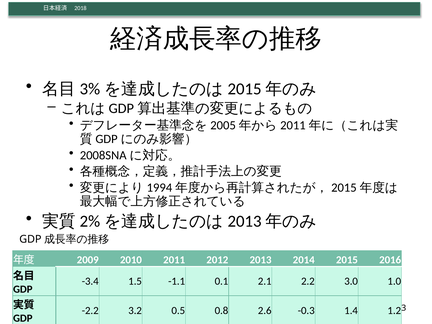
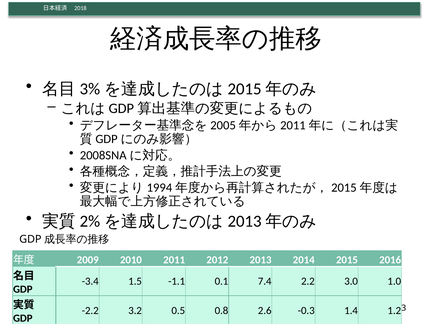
2.1: 2.1 -> 7.4
